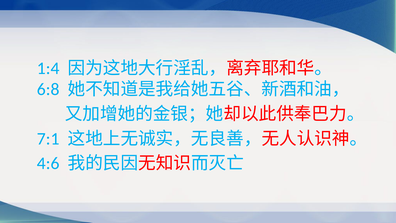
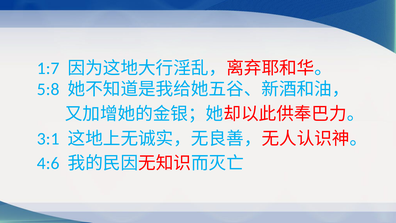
1:4: 1:4 -> 1:7
6:8: 6:8 -> 5:8
7:1: 7:1 -> 3:1
